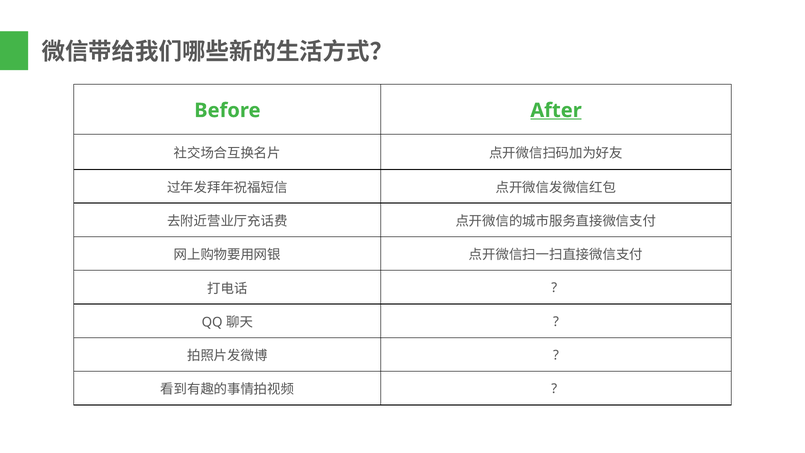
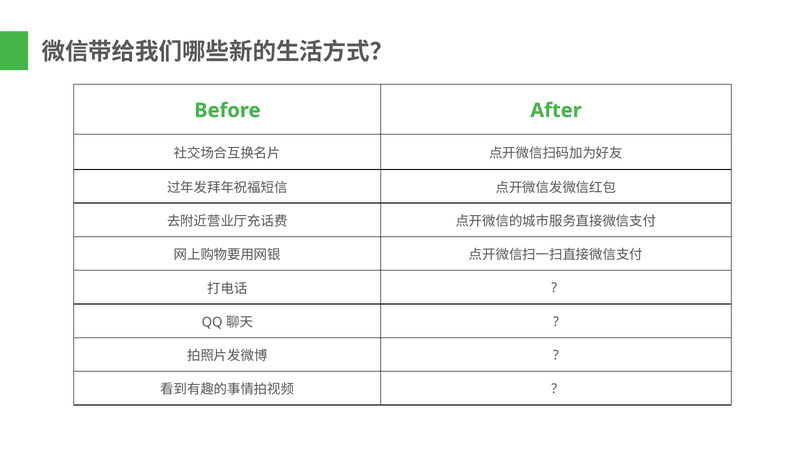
After underline: present -> none
